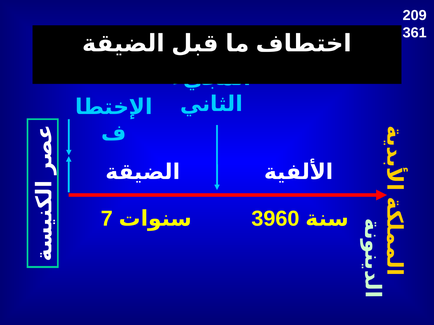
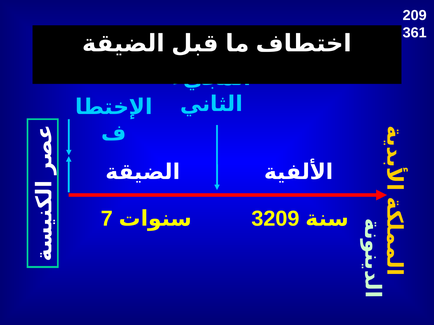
3960: 3960 -> 3209
